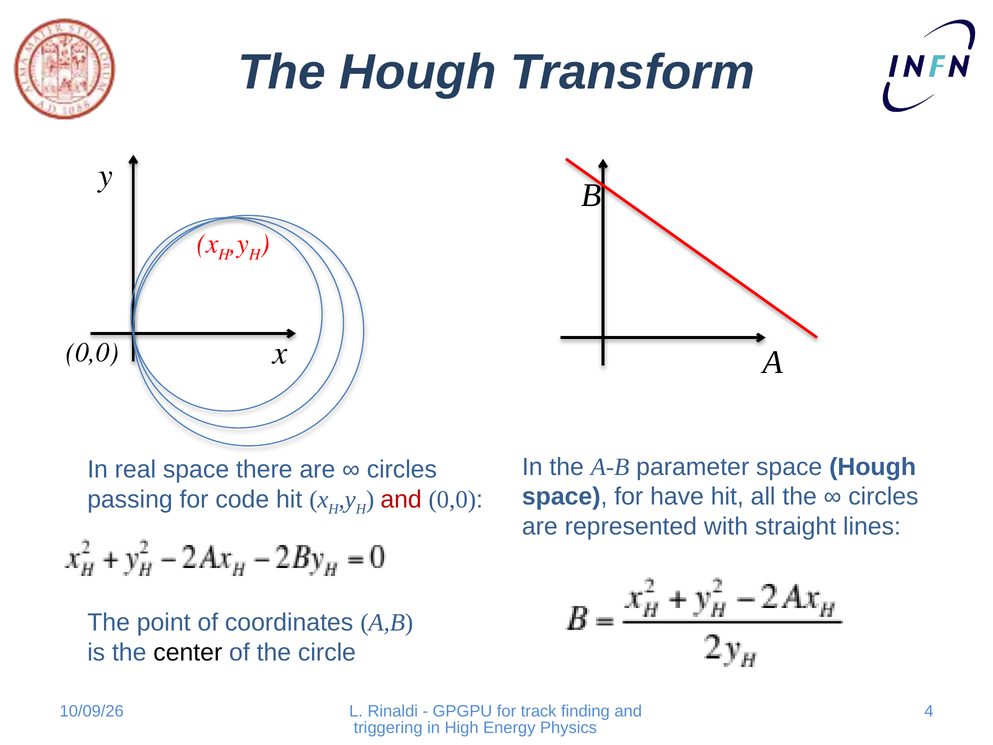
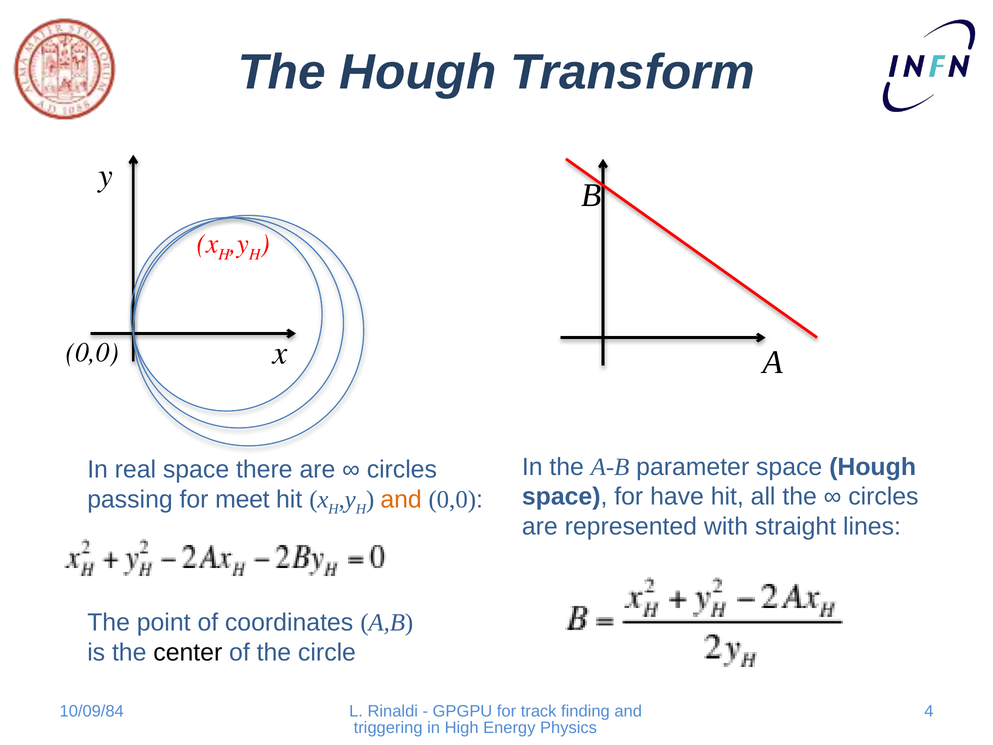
code: code -> meet
and at (401, 499) colour: red -> orange
10/09/26: 10/09/26 -> 10/09/84
